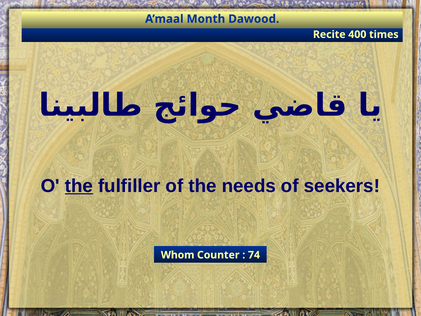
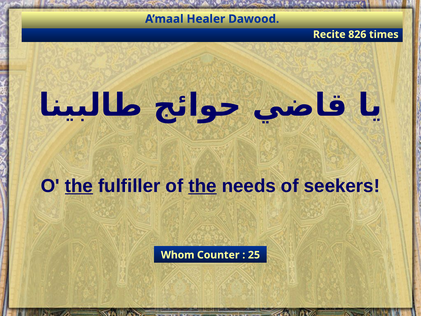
Month: Month -> Healer
400: 400 -> 826
the at (203, 186) underline: none -> present
74: 74 -> 25
